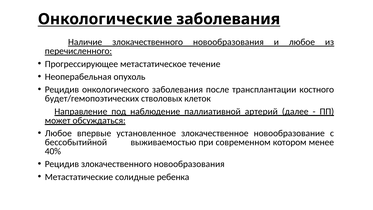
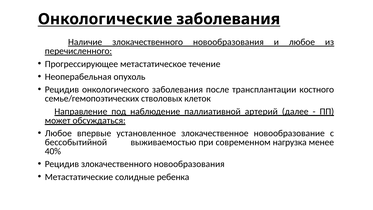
будет/гемопоэтических: будет/гемопоэтических -> семье/гемопоэтических
котором: котором -> нагрузка
